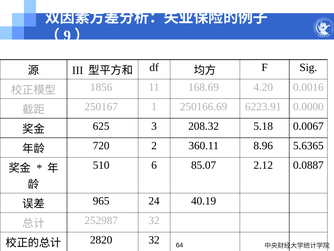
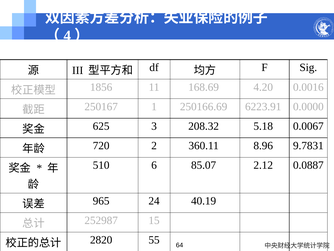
9: 9 -> 4
5.6365: 5.6365 -> 9.7831
252987 32: 32 -> 15
2820 32: 32 -> 55
